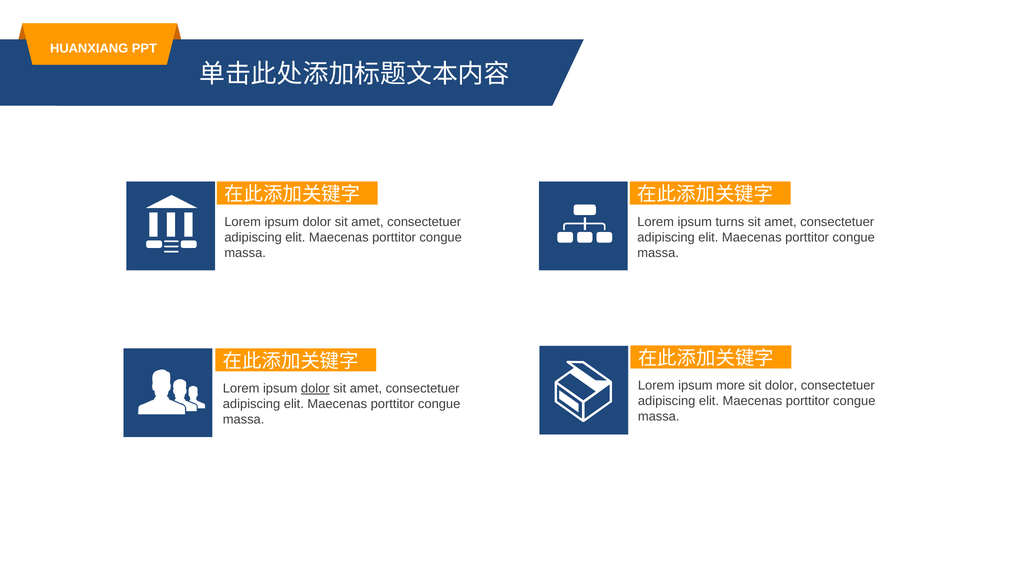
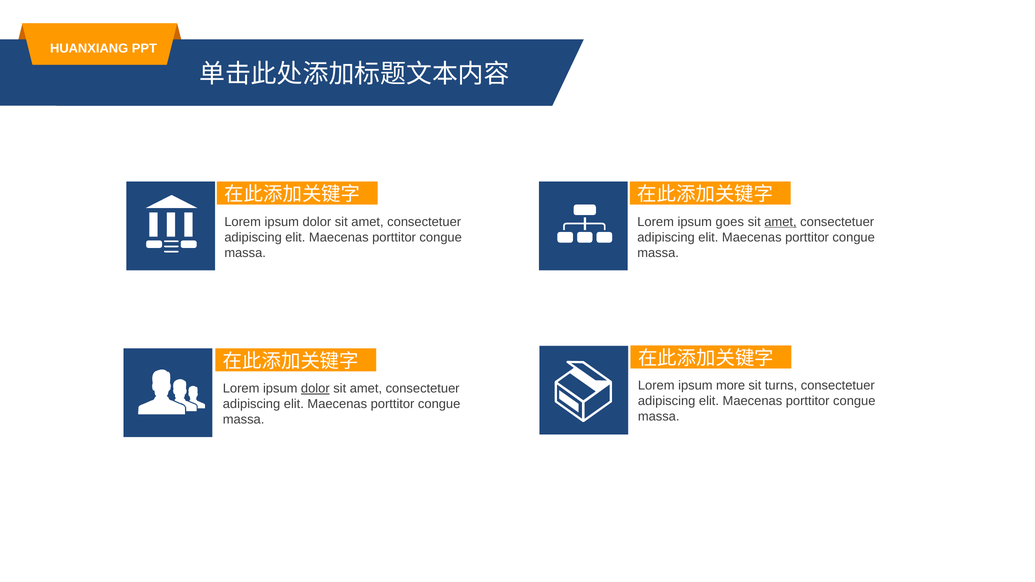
turns: turns -> goes
amet at (780, 222) underline: none -> present
sit dolor: dolor -> turns
